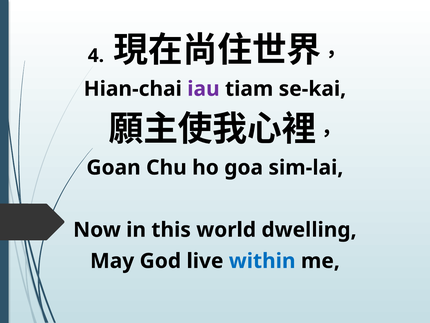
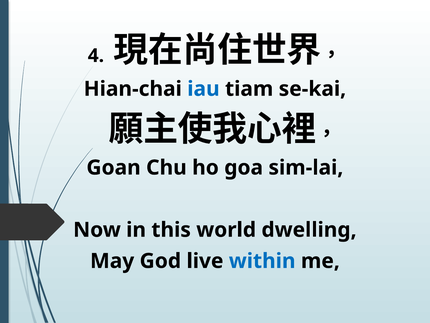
iau colour: purple -> blue
